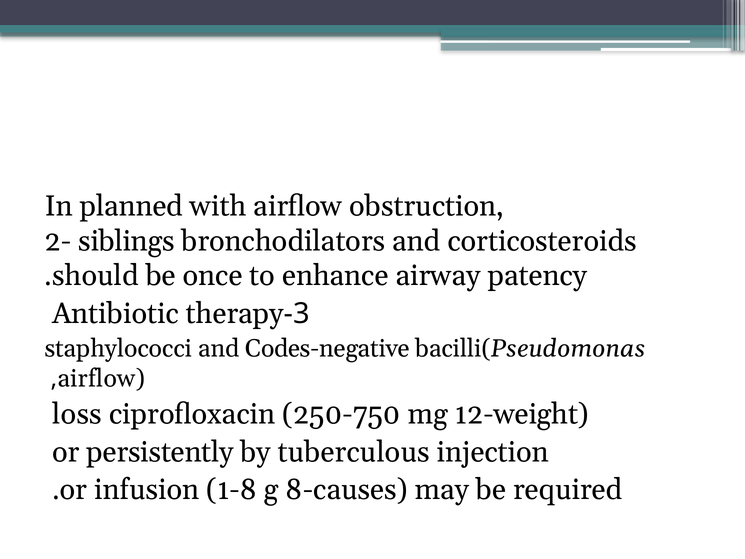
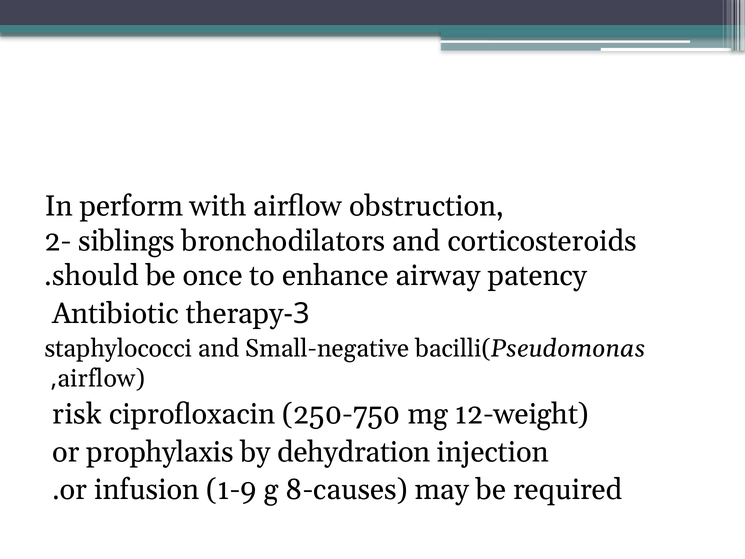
planned: planned -> perform
Codes-negative: Codes-negative -> Small-negative
loss: loss -> risk
persistently: persistently -> prophylaxis
tuberculous: tuberculous -> dehydration
1-8: 1-8 -> 1-9
